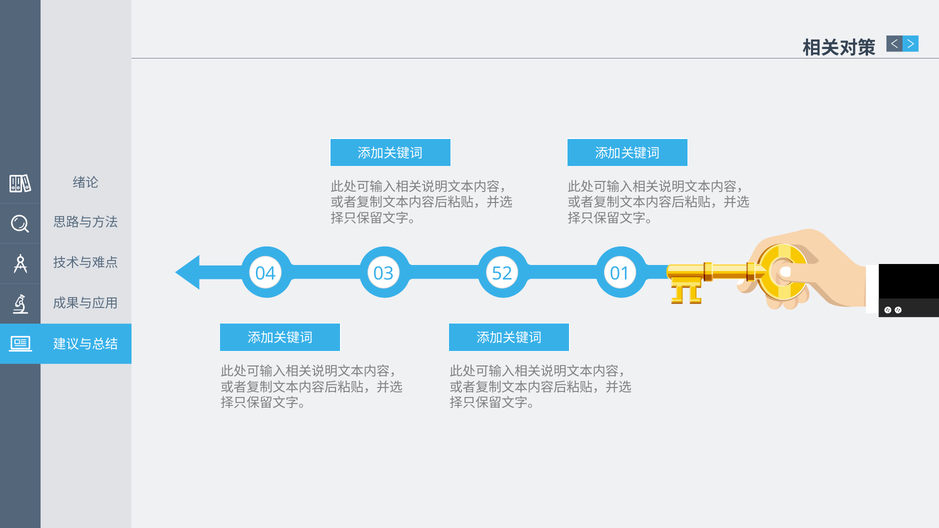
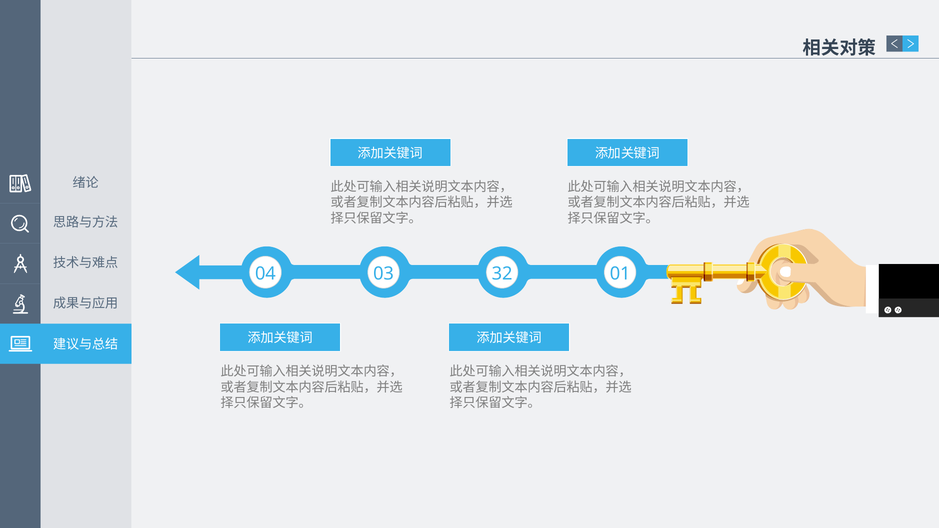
52: 52 -> 32
